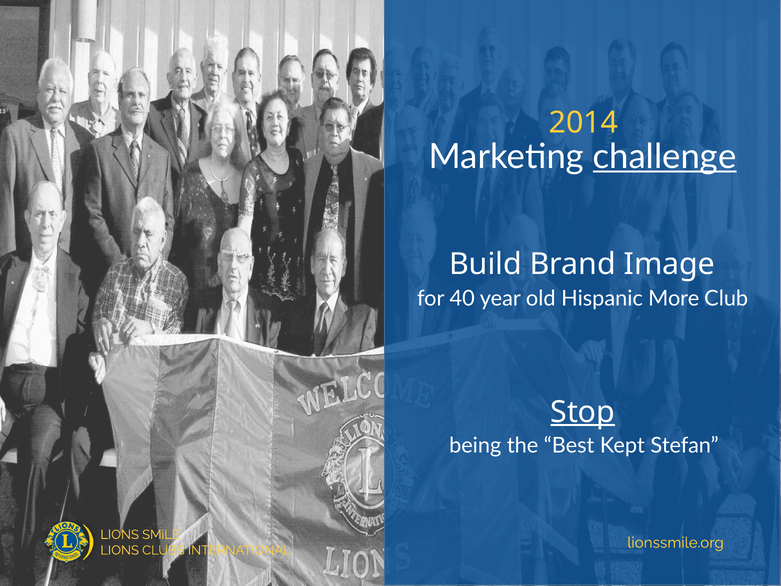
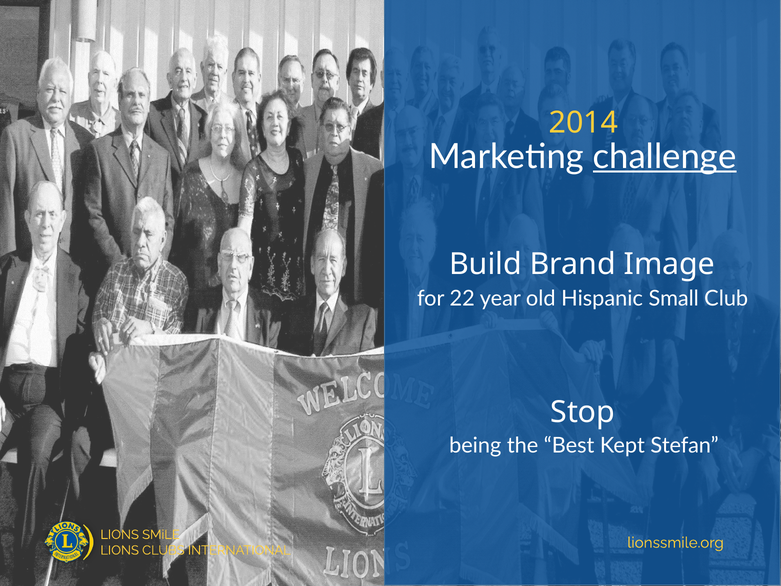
40: 40 -> 22
More: More -> Small
Stop underline: present -> none
